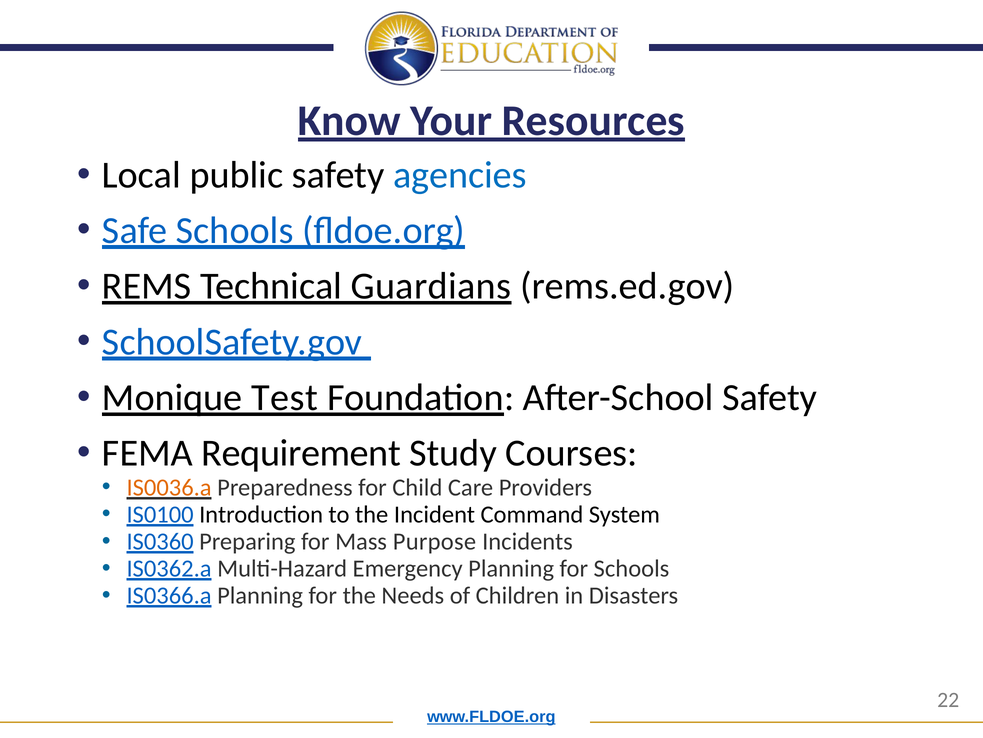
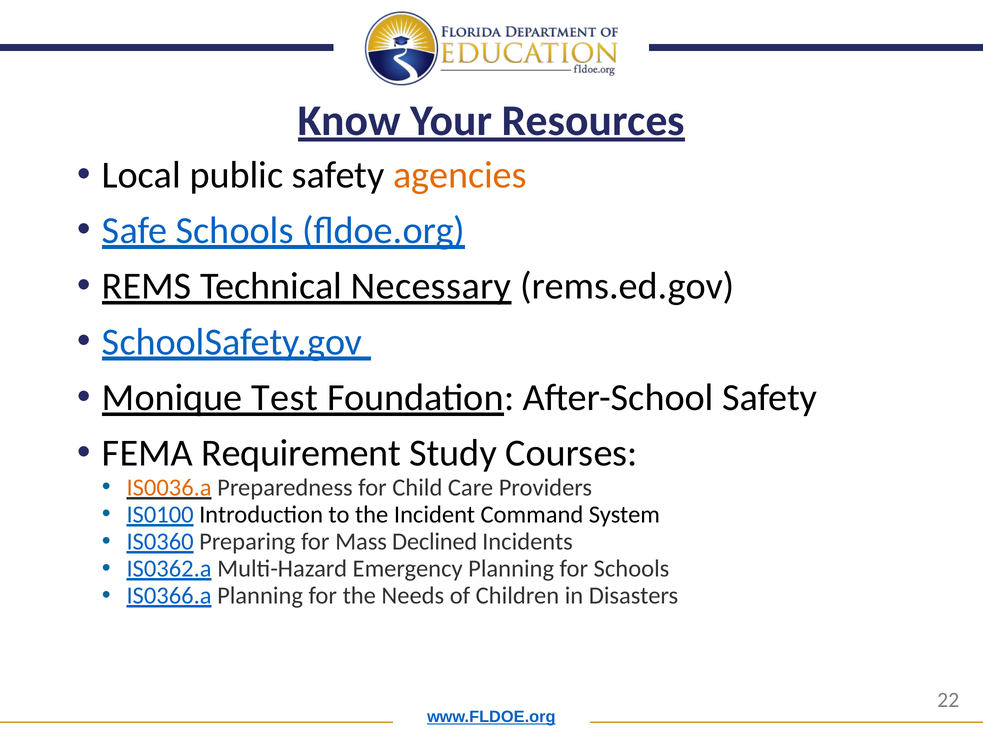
agencies colour: blue -> orange
Guardians: Guardians -> Necessary
Purpose: Purpose -> Declined
